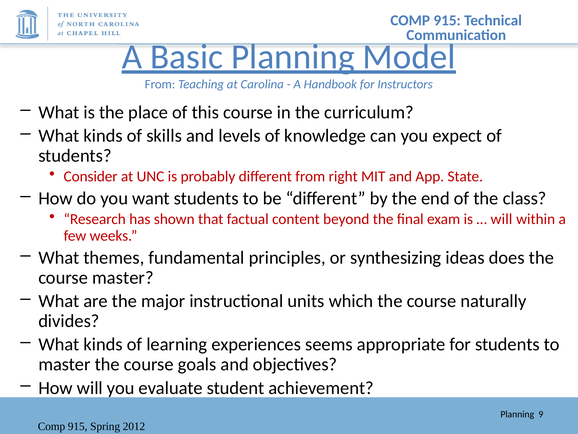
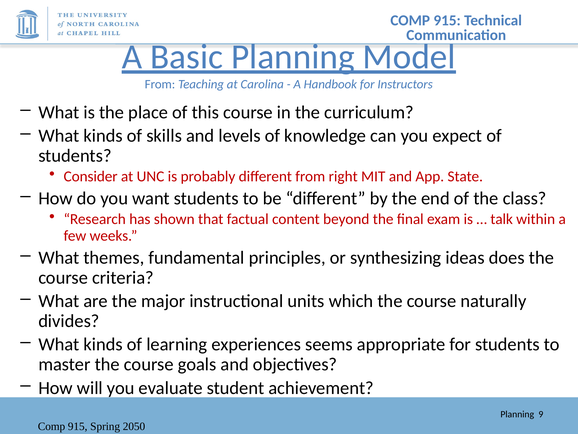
will at (501, 219): will -> talk
course master: master -> criteria
2012: 2012 -> 2050
